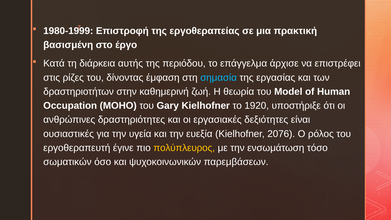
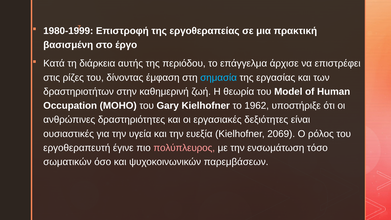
1920: 1920 -> 1962
2076: 2076 -> 2069
πολύπλευρος colour: yellow -> pink
